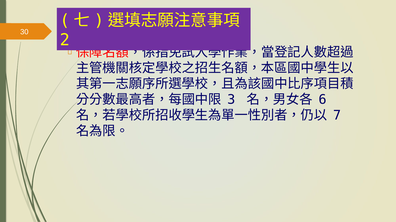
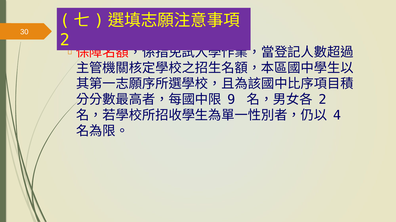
3: 3 -> 9
6 at (323, 100): 6 -> 2
7: 7 -> 4
